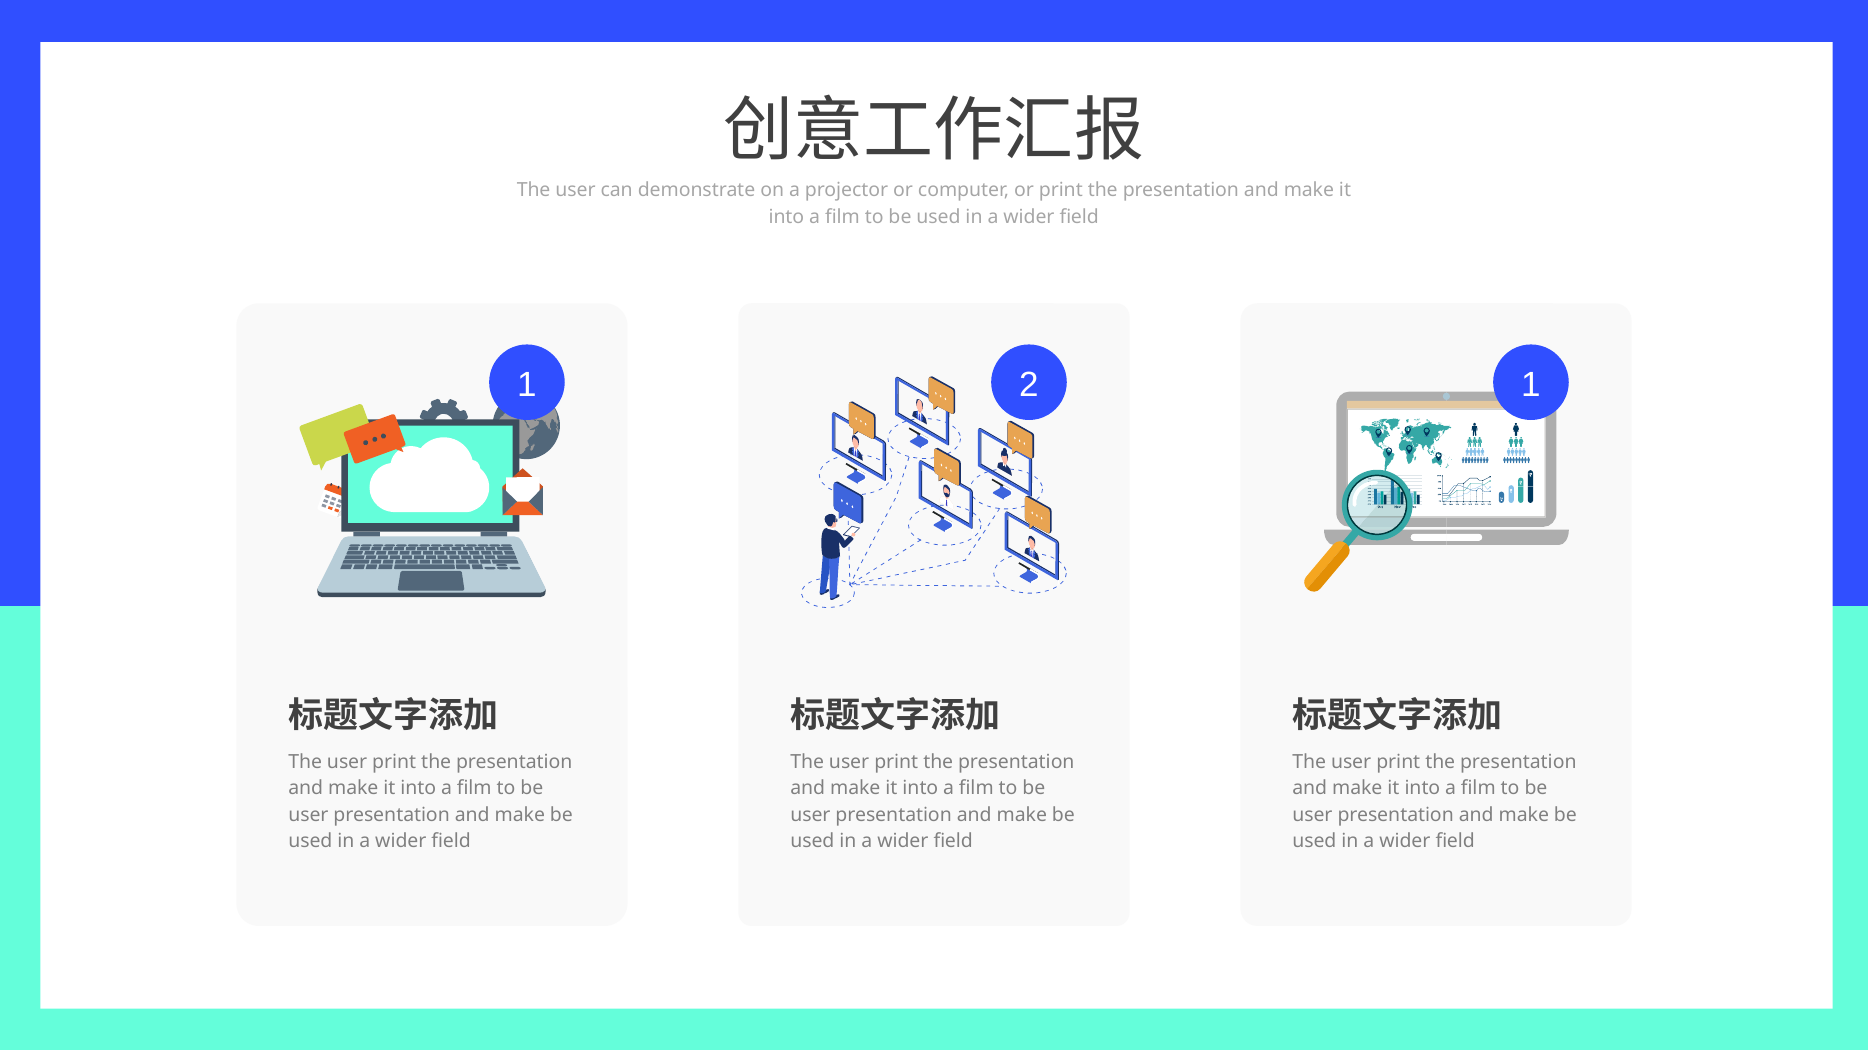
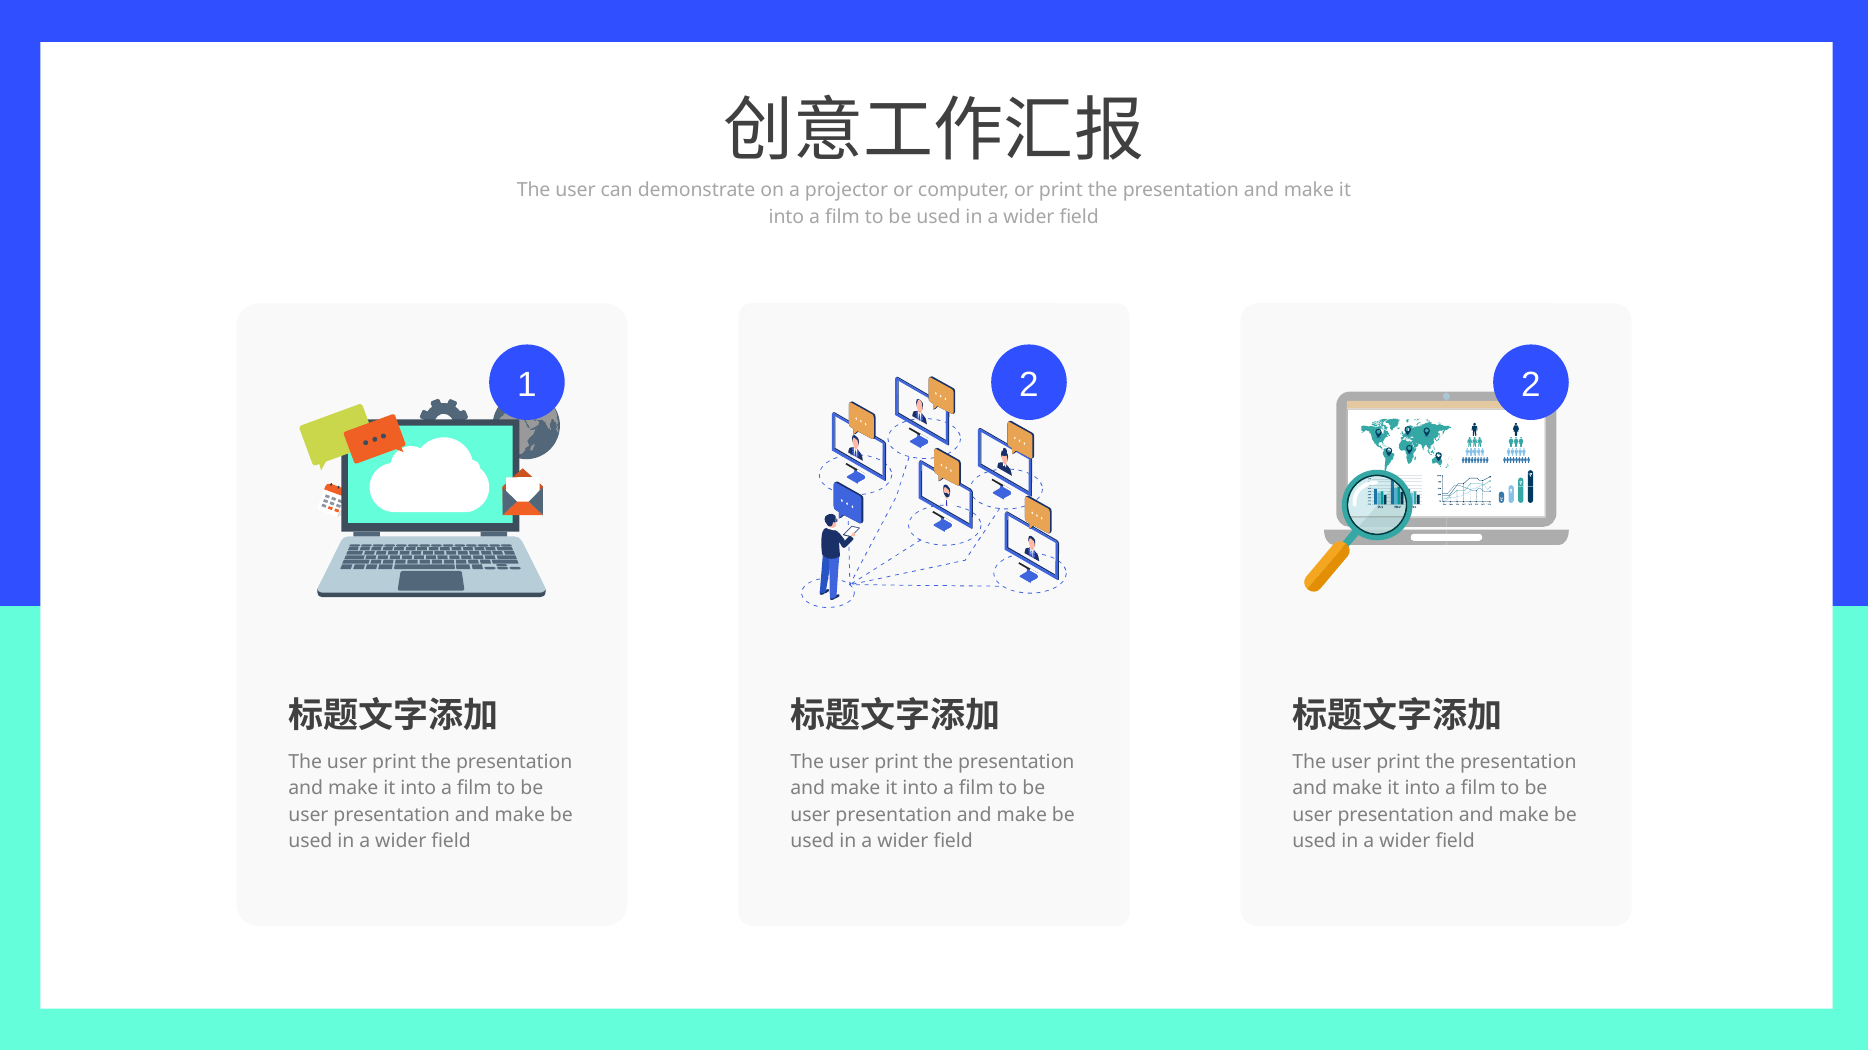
2 1: 1 -> 2
